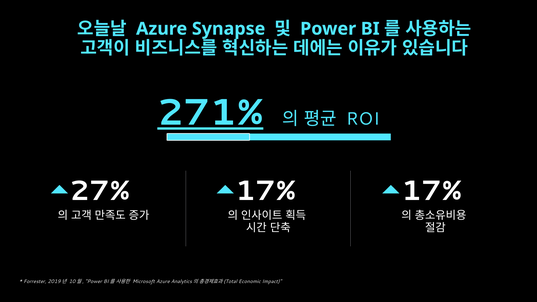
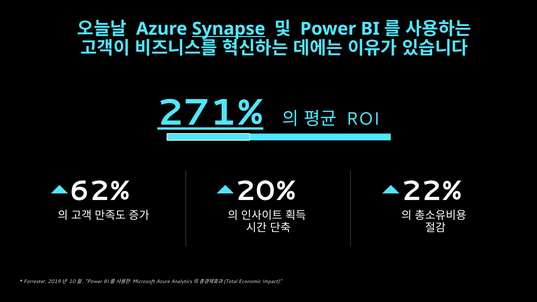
Synapse underline: none -> present
27%: 27% -> 62%
17% at (266, 191): 17% -> 20%
17% at (432, 191): 17% -> 22%
